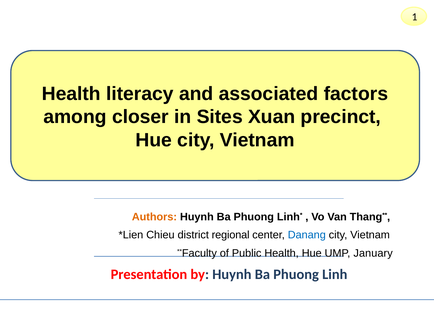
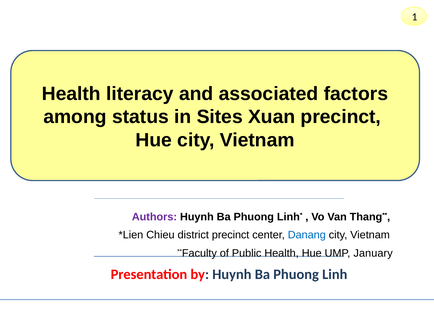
closer: closer -> status
Authors colour: orange -> purple
district regional: regional -> precinct
